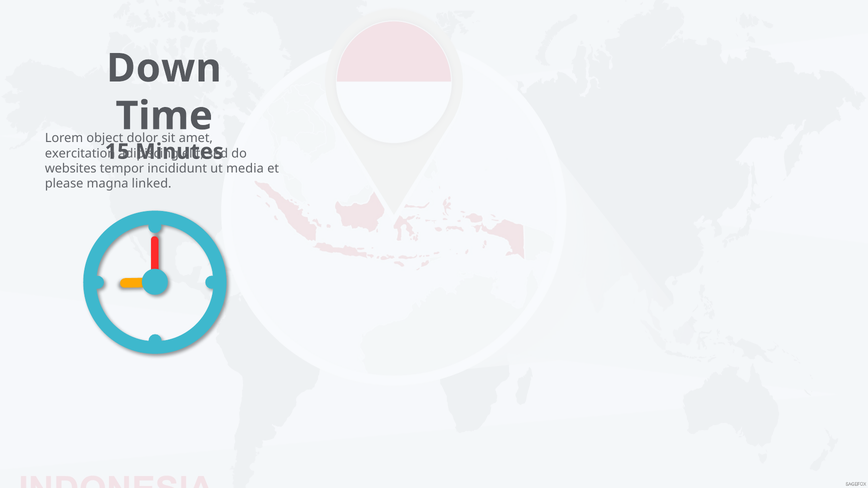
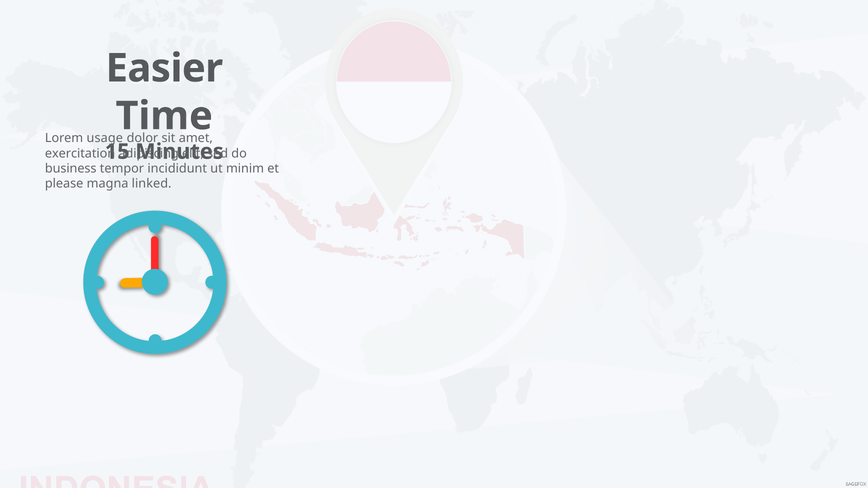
Down: Down -> Easier
object: object -> usage
websites: websites -> business
media: media -> minim
